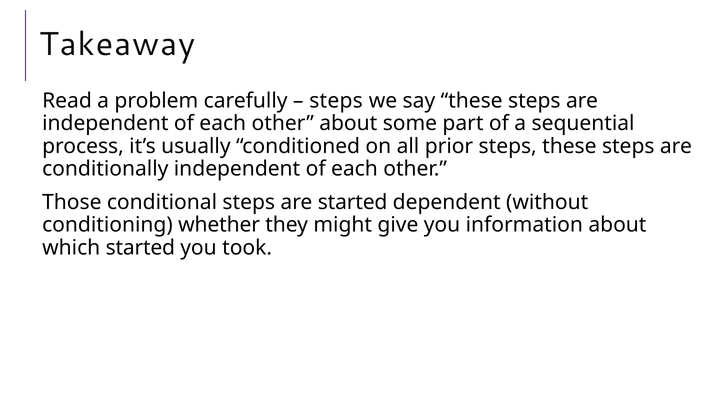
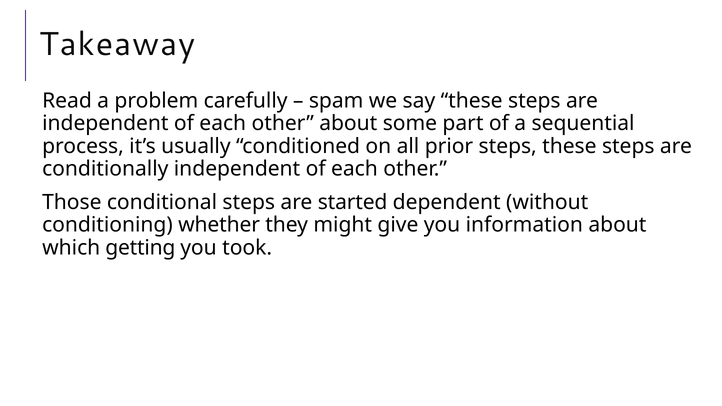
steps at (336, 101): steps -> spam
which started: started -> getting
